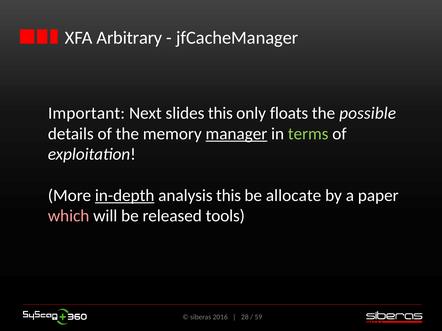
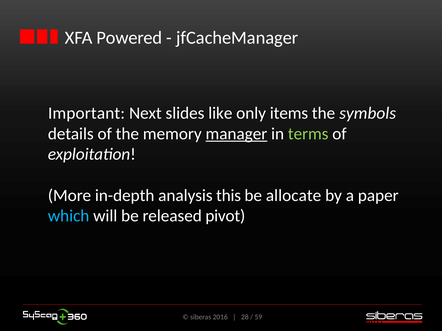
Arbitrary: Arbitrary -> Powered
slides this: this -> like
floats: floats -> items
possible: possible -> symbols
in-depth underline: present -> none
which colour: pink -> light blue
tools: tools -> pivot
